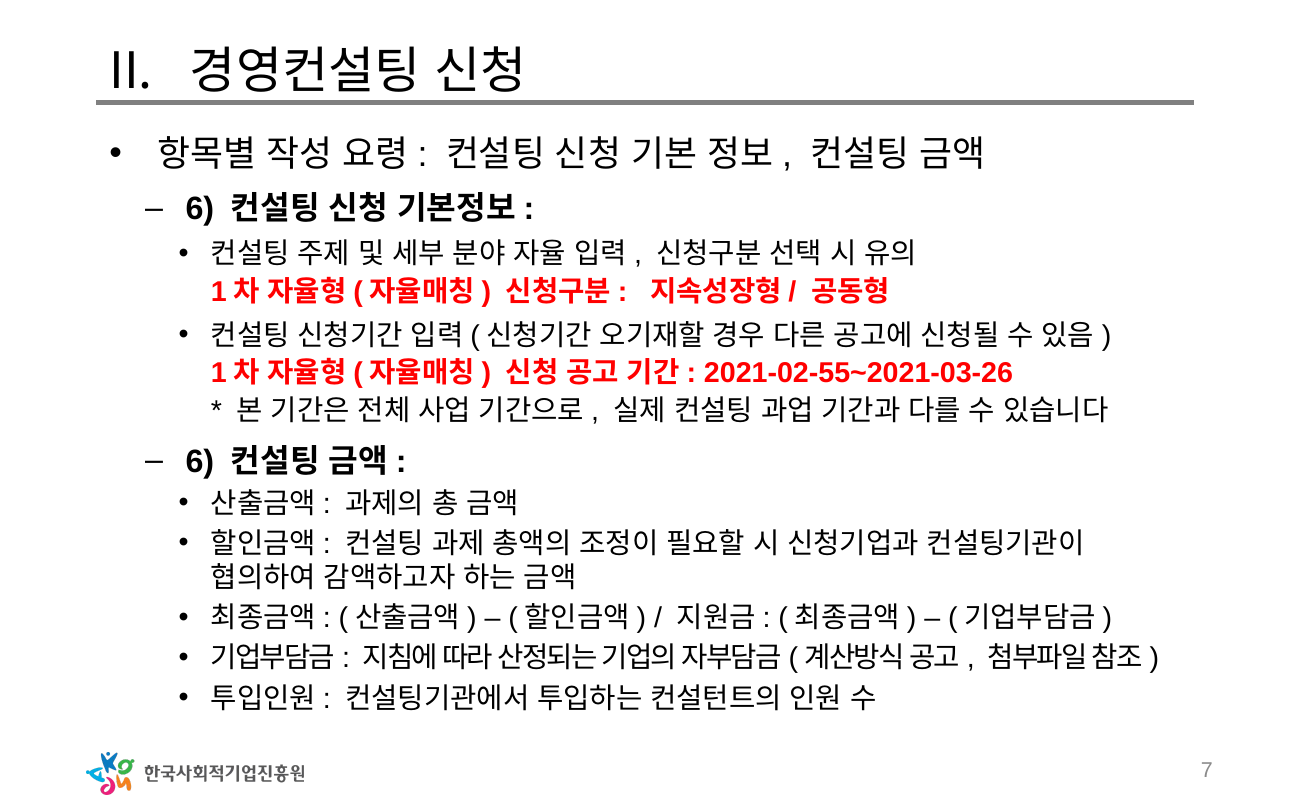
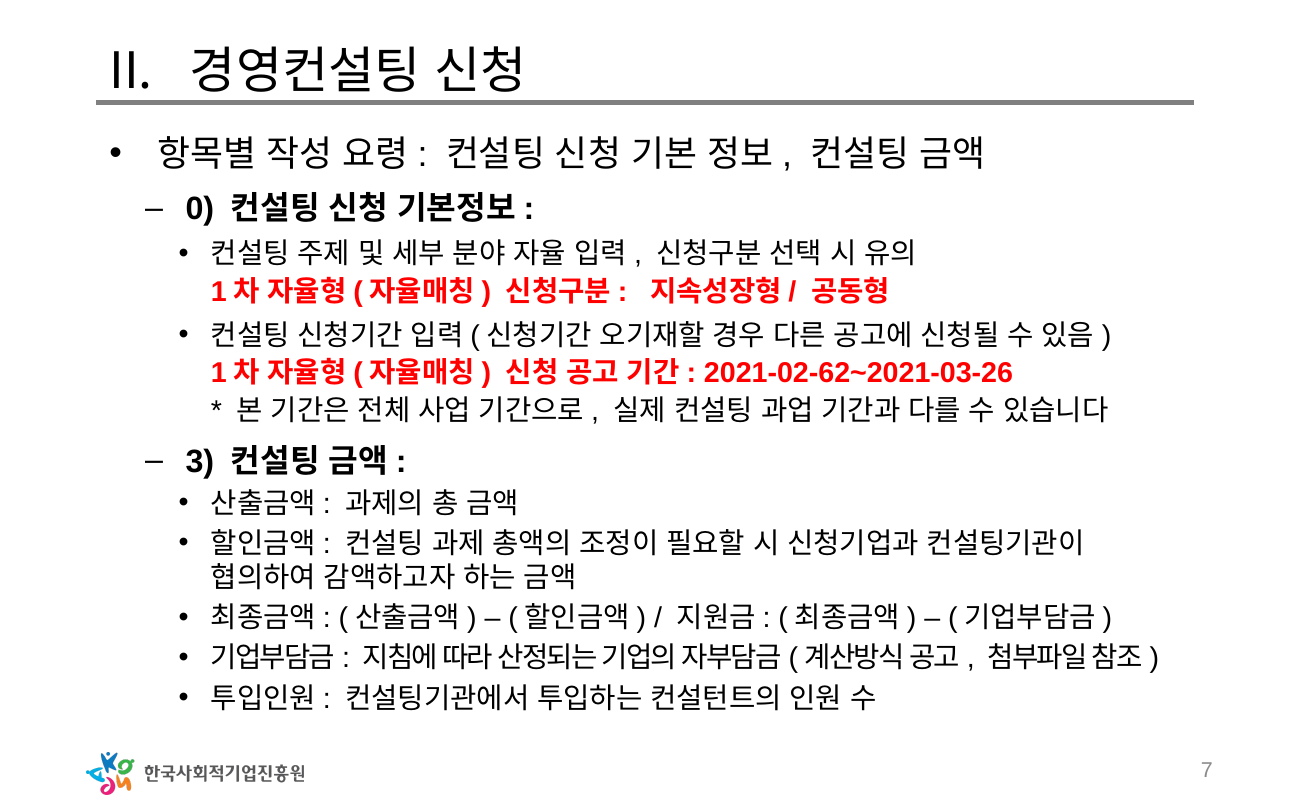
6 at (200, 209): 6 -> 0
2021-02-55~2021-03-26: 2021-02-55~2021-03-26 -> 2021-02-62~2021-03-26
6 at (200, 462): 6 -> 3
